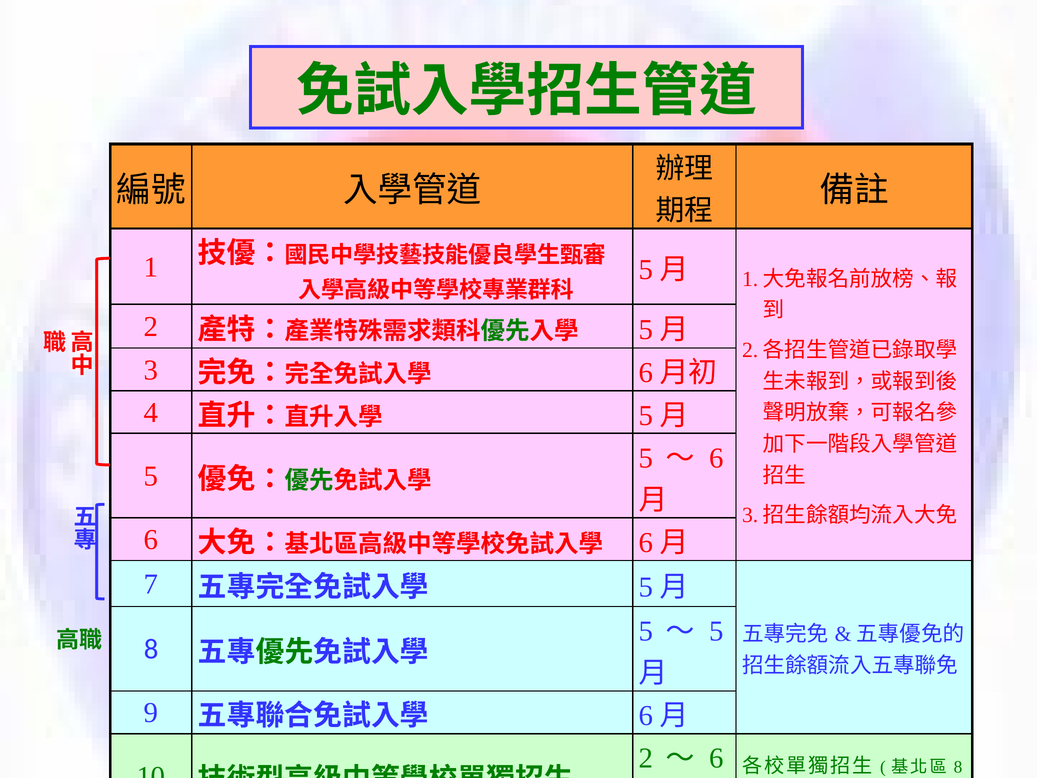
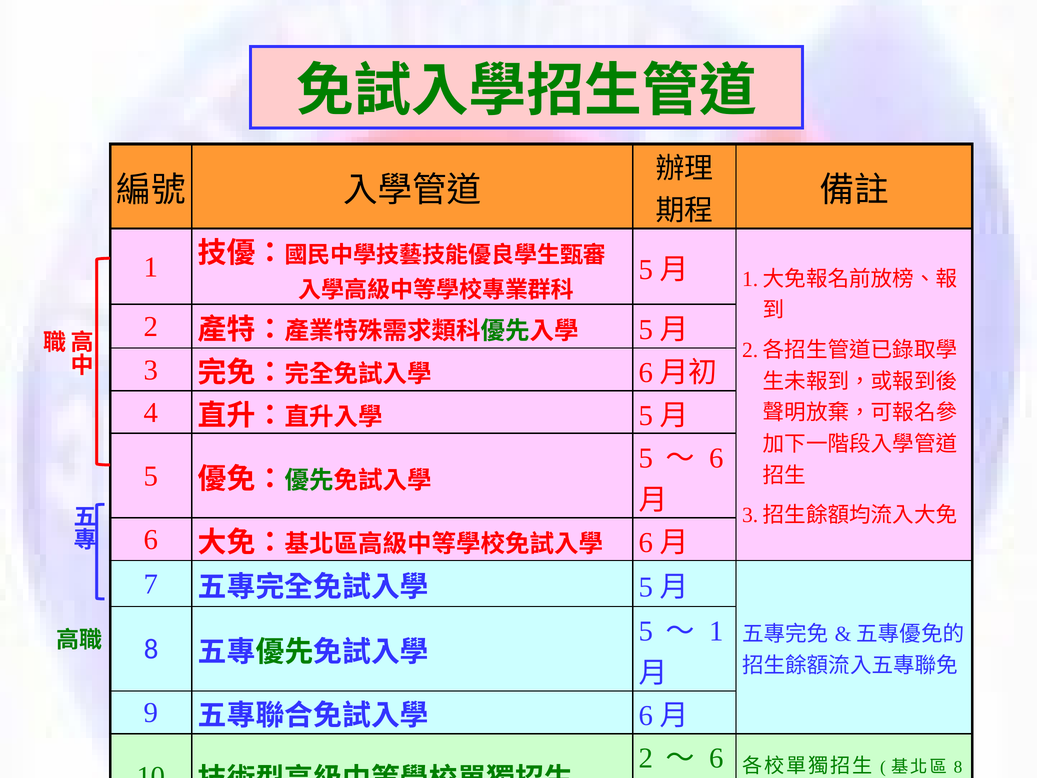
5 at (716, 631): 5 -> 1
